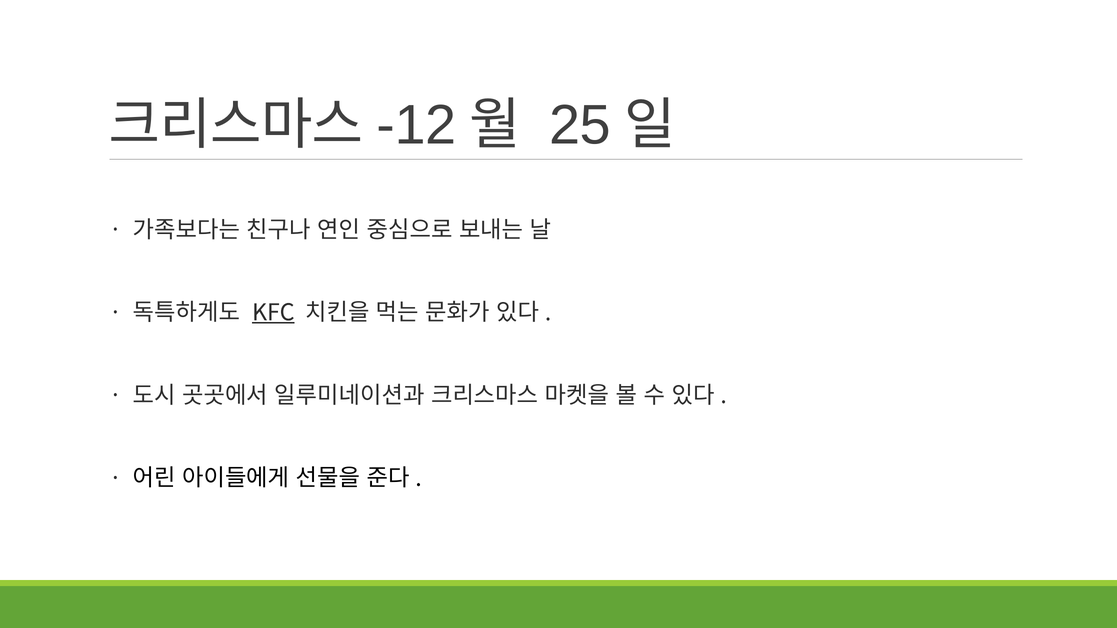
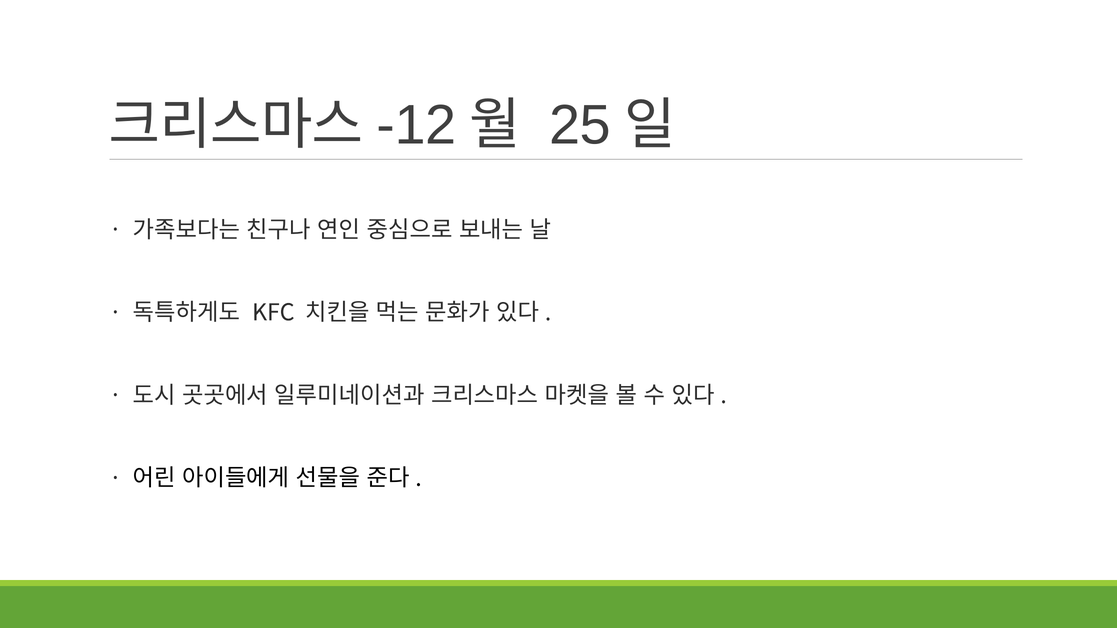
KFC underline: present -> none
